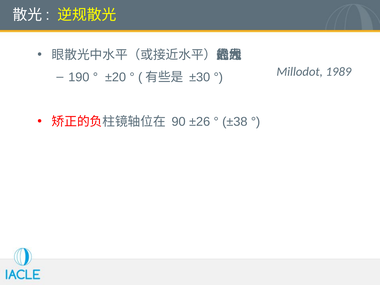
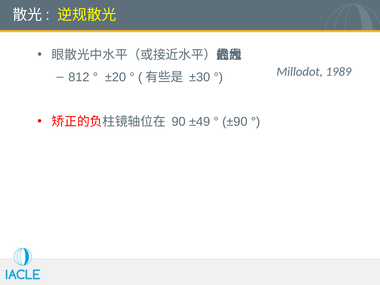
190: 190 -> 812
±26: ±26 -> ±49
±38: ±38 -> ±90
